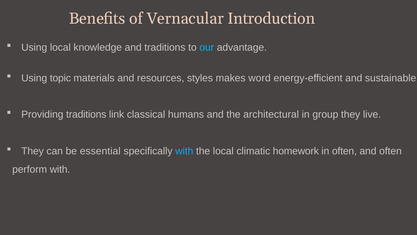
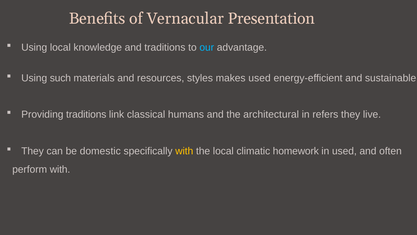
Introduction: Introduction -> Presentation
topic: topic -> such
makes word: word -> used
group: group -> refers
essential: essential -> domestic
with at (184, 151) colour: light blue -> yellow
in often: often -> used
